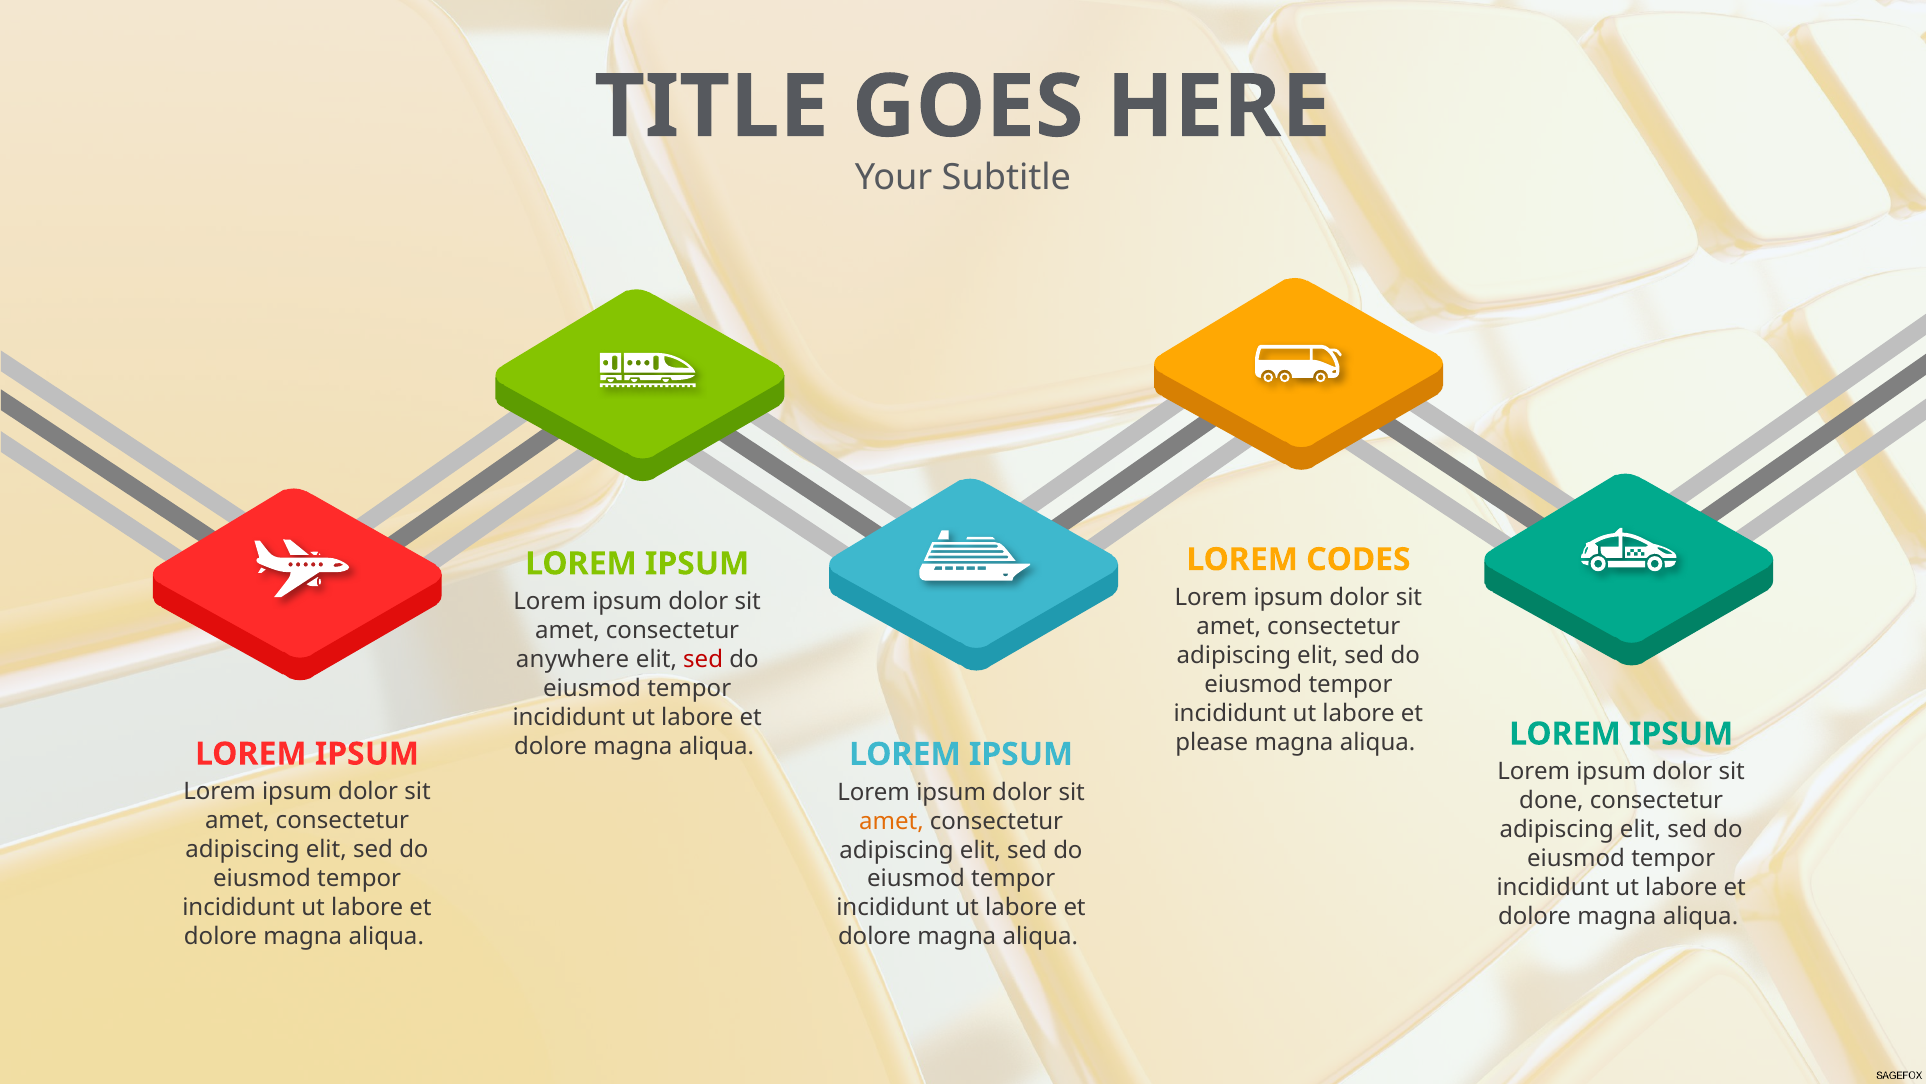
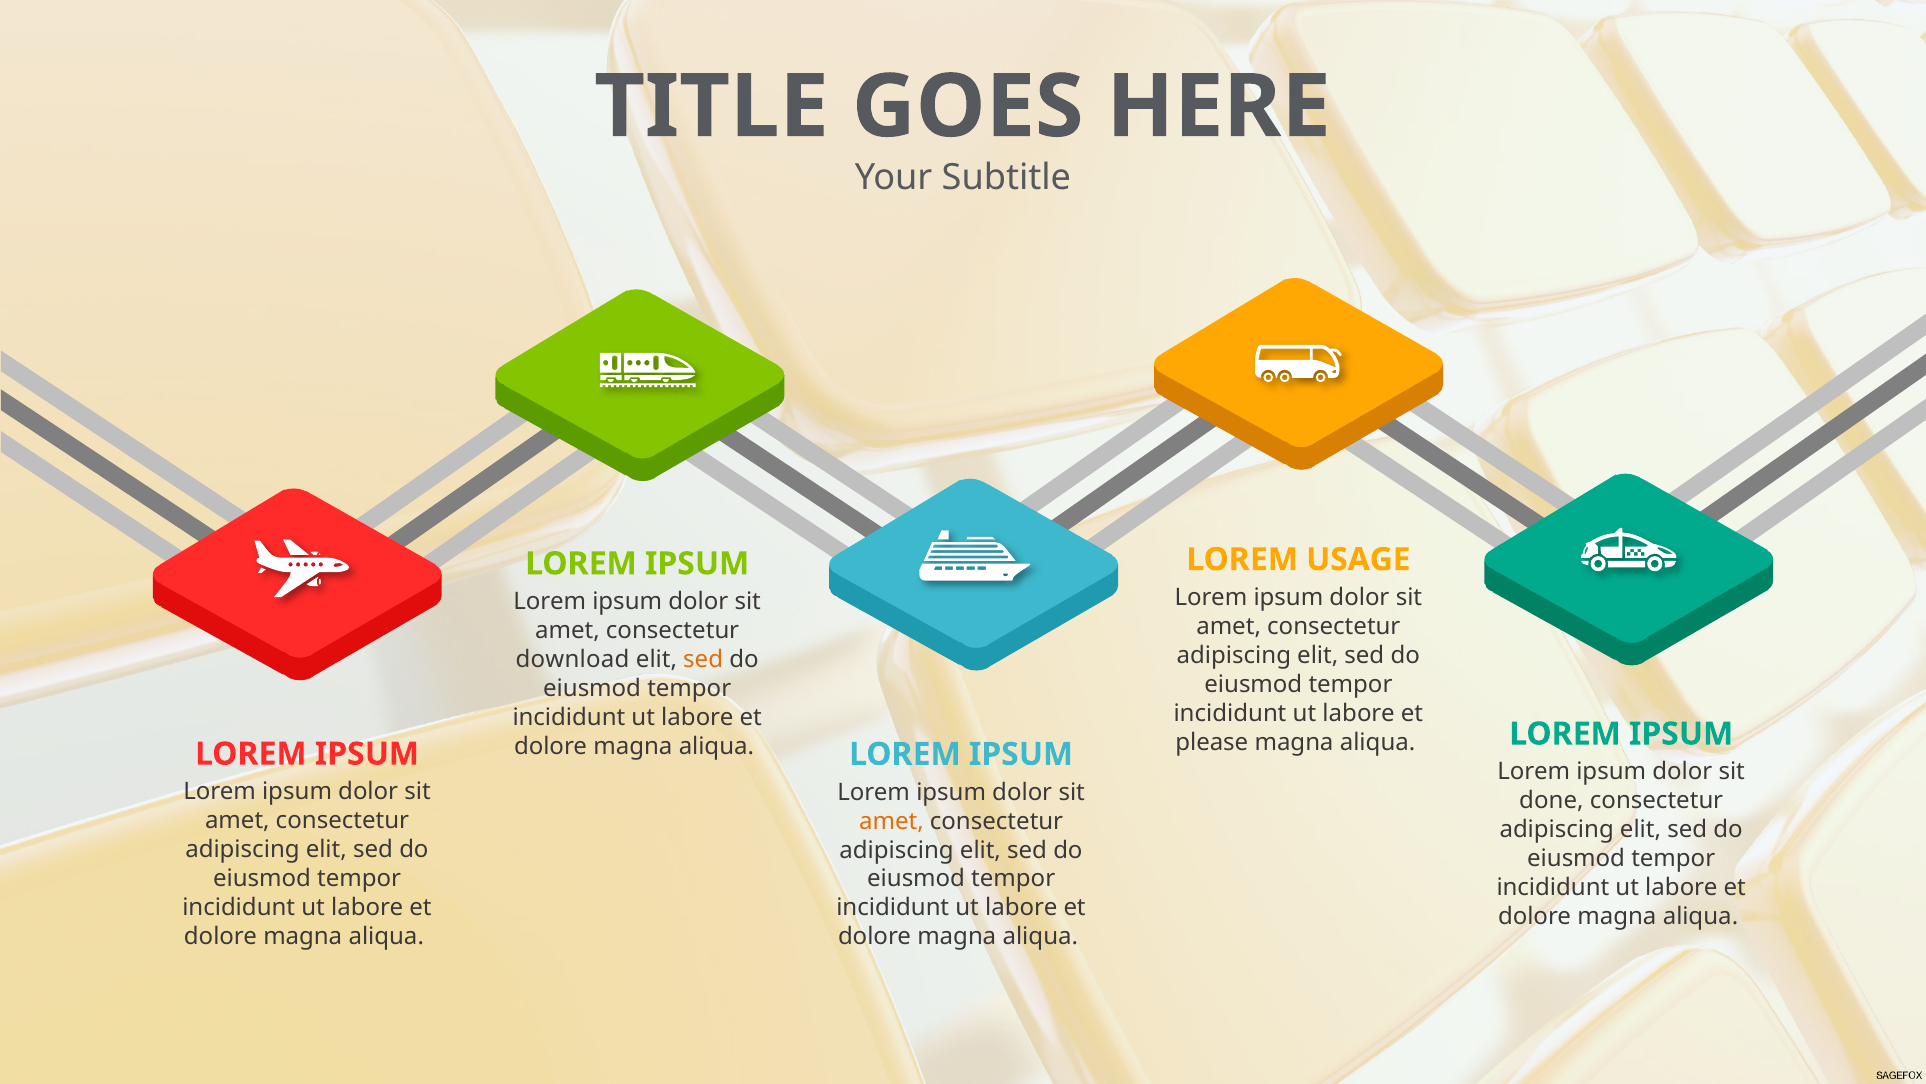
CODES: CODES -> USAGE
anywhere: anywhere -> download
sed at (703, 659) colour: red -> orange
